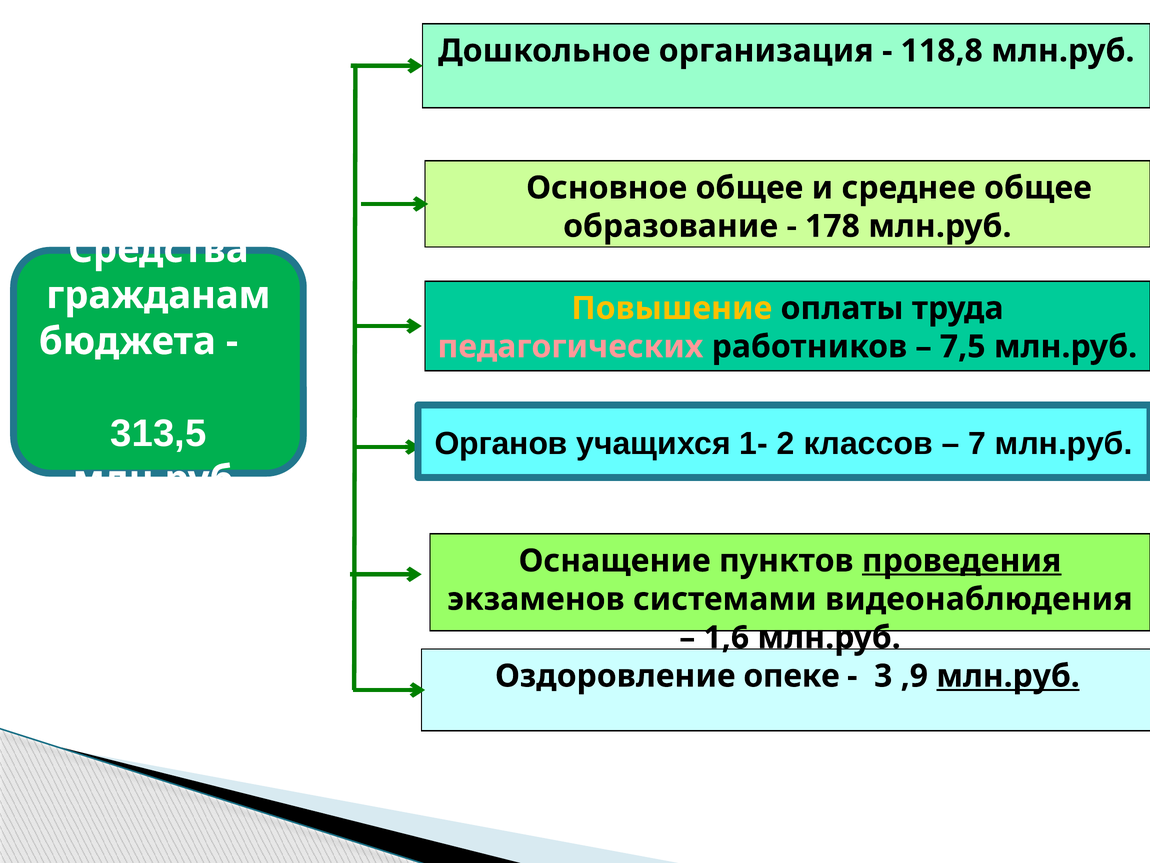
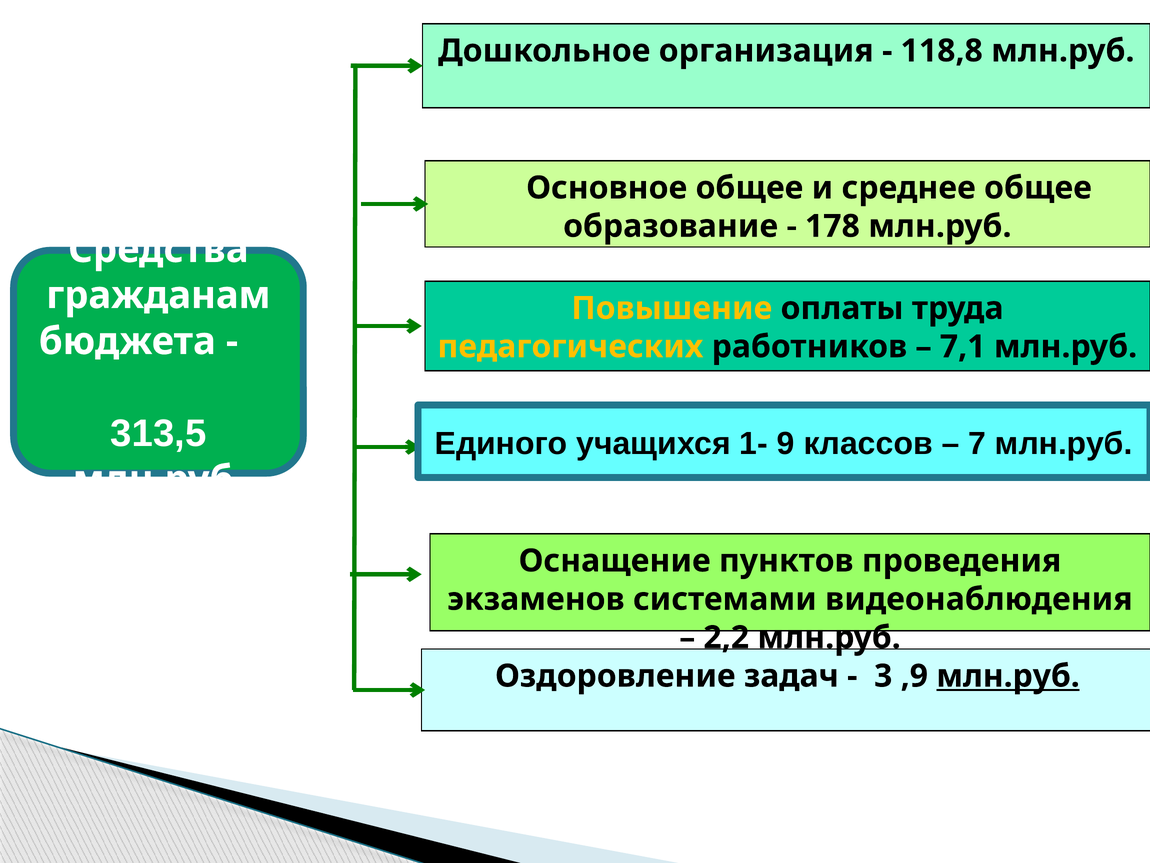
педагогических colour: pink -> yellow
7,5: 7,5 -> 7,1
Органов: Органов -> Единого
2: 2 -> 9
проведения underline: present -> none
1,6: 1,6 -> 2,2
опеке: опеке -> задач
